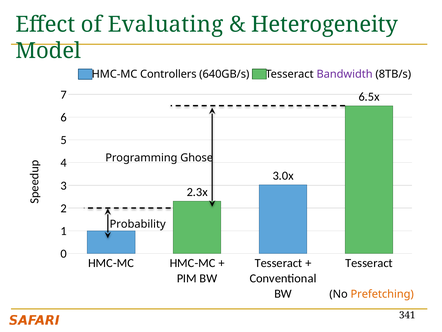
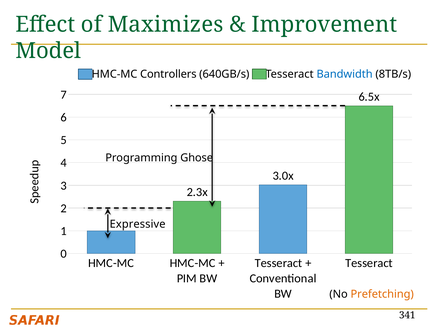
Evaluating: Evaluating -> Maximizes
Heterogeneity: Heterogeneity -> Improvement
Bandwidth colour: purple -> blue
Probability: Probability -> Expressive
